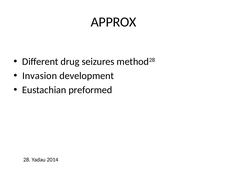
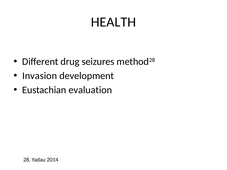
APPROX: APPROX -> HEALTH
preformed: preformed -> evaluation
